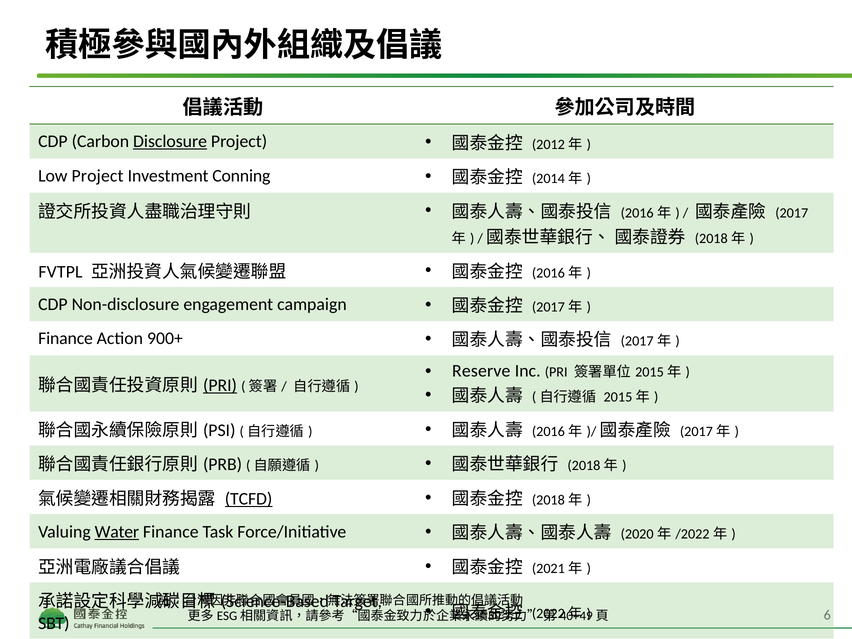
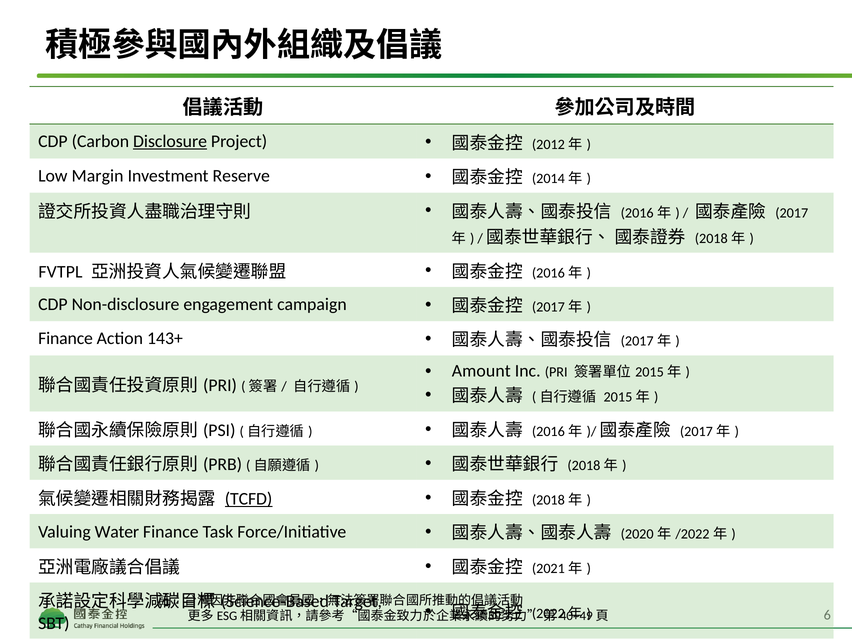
Low Project: Project -> Margin
Conning: Conning -> Reserve
900+: 900+ -> 143+
Reserve: Reserve -> Amount
PRI at (220, 385) underline: present -> none
Water underline: present -> none
